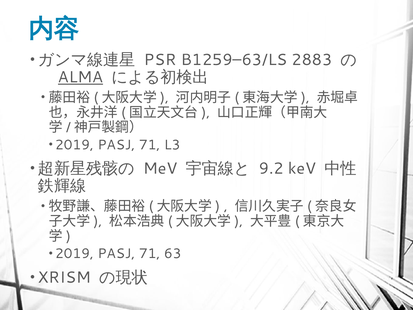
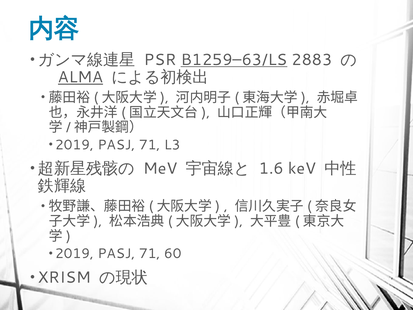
B1259–63/LS underline: none -> present
9.2: 9.2 -> 1.6
63: 63 -> 60
